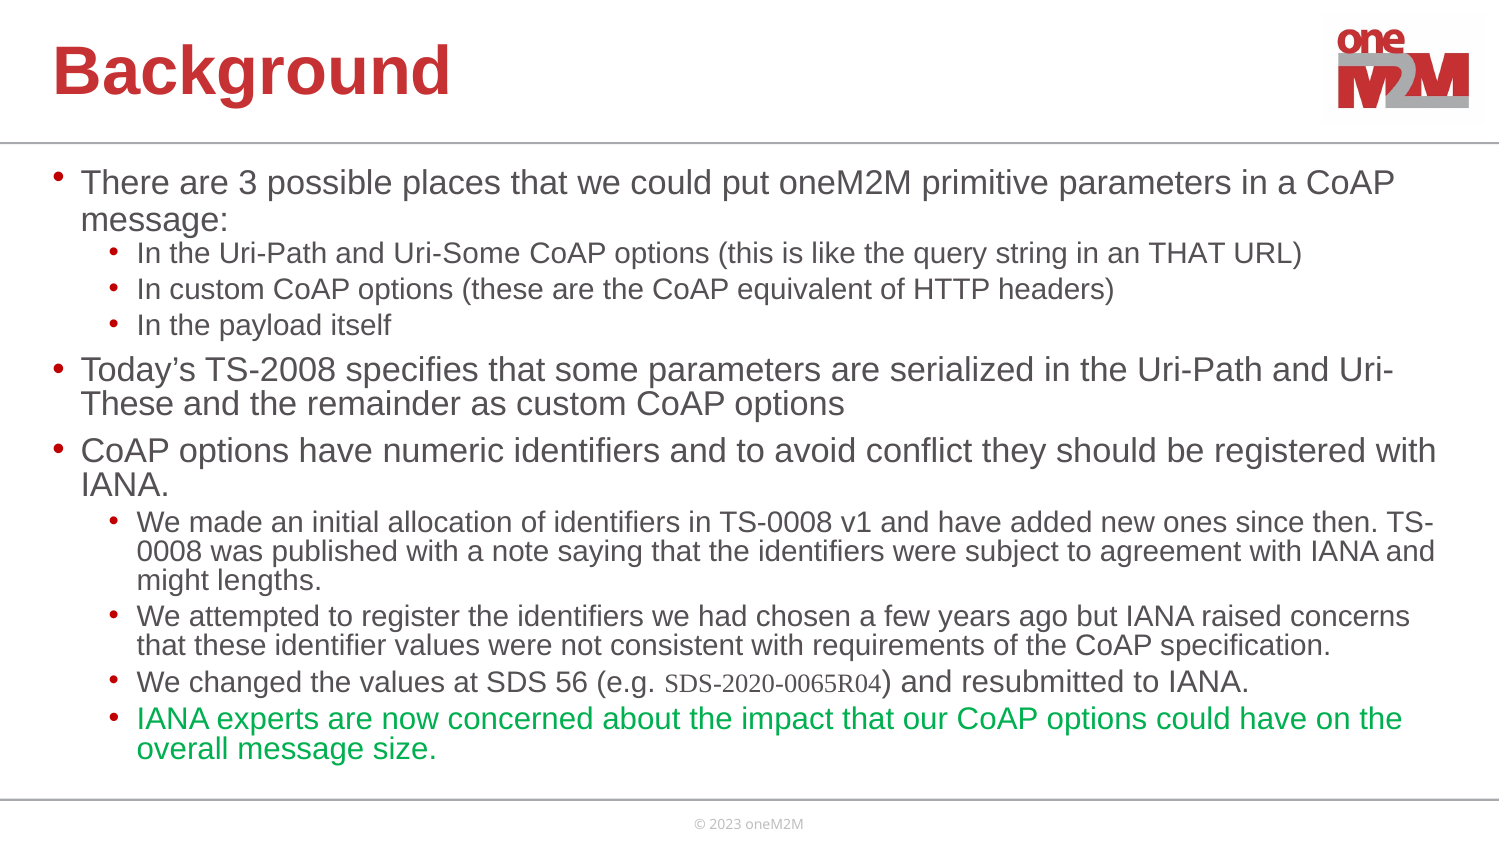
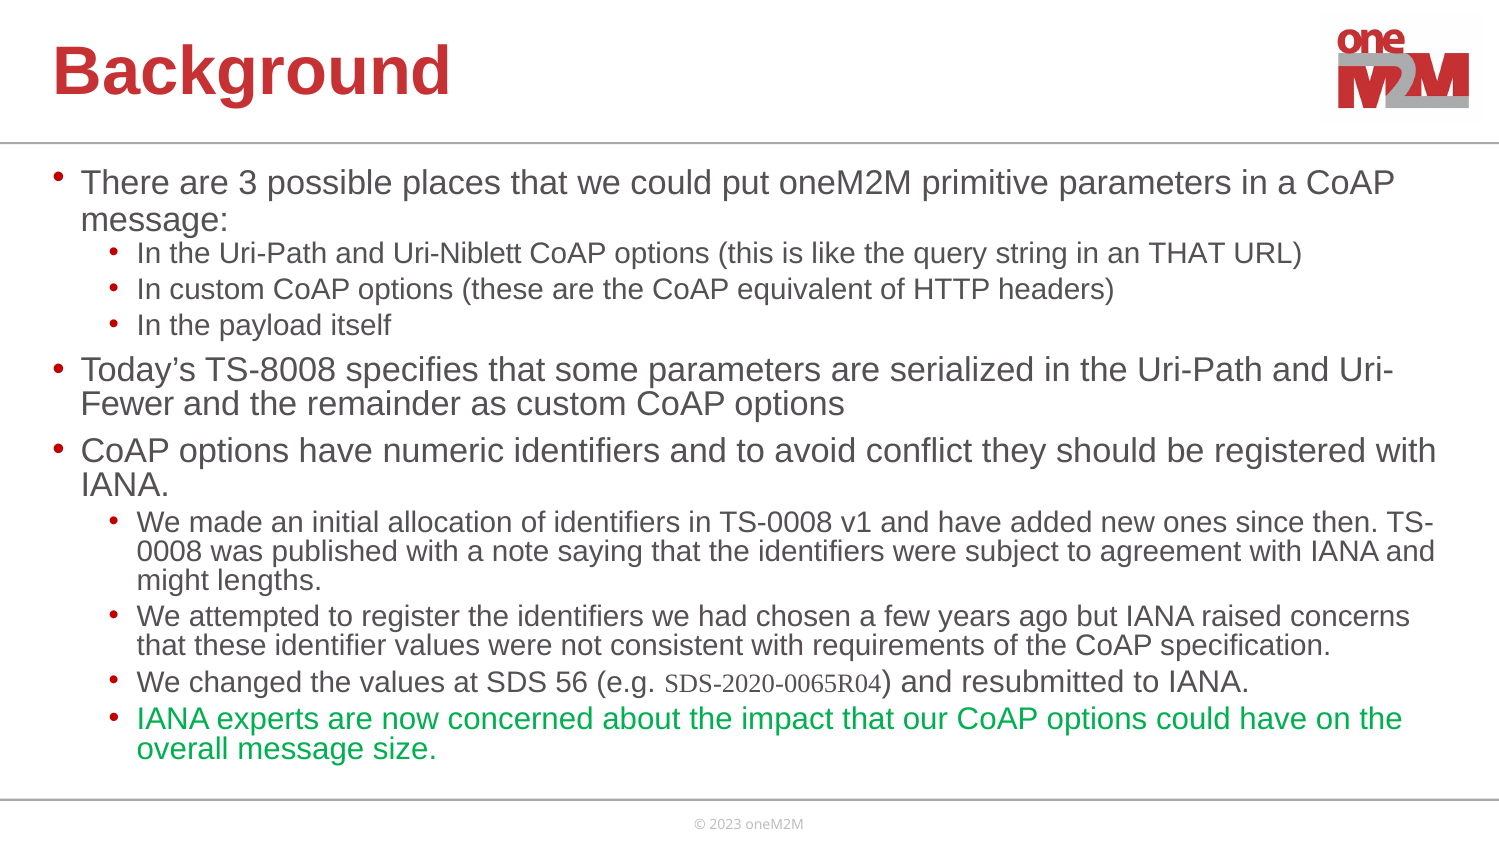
Uri-Some: Uri-Some -> Uri-Niblett
TS-2008: TS-2008 -> TS-8008
These at (127, 404): These -> Fewer
